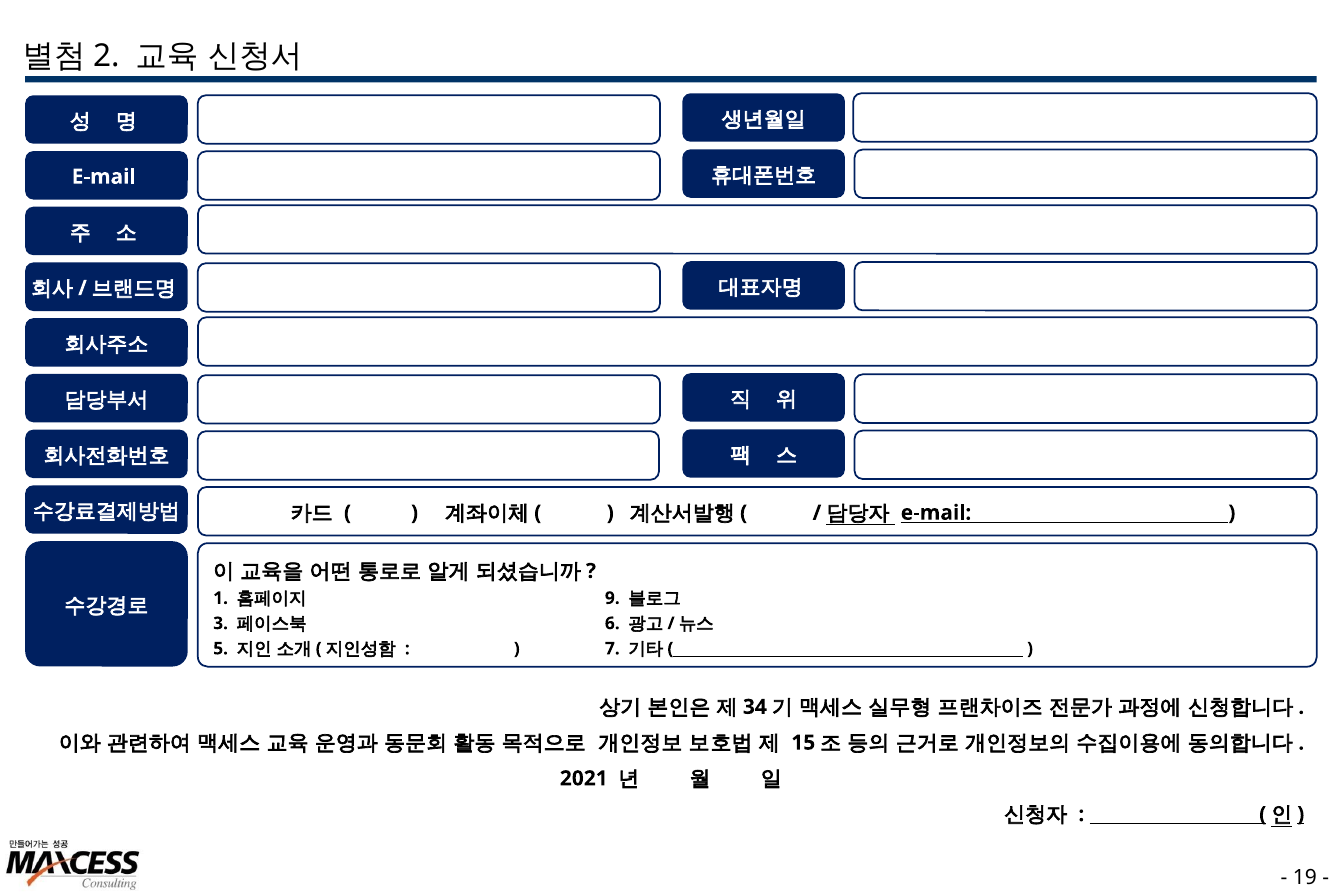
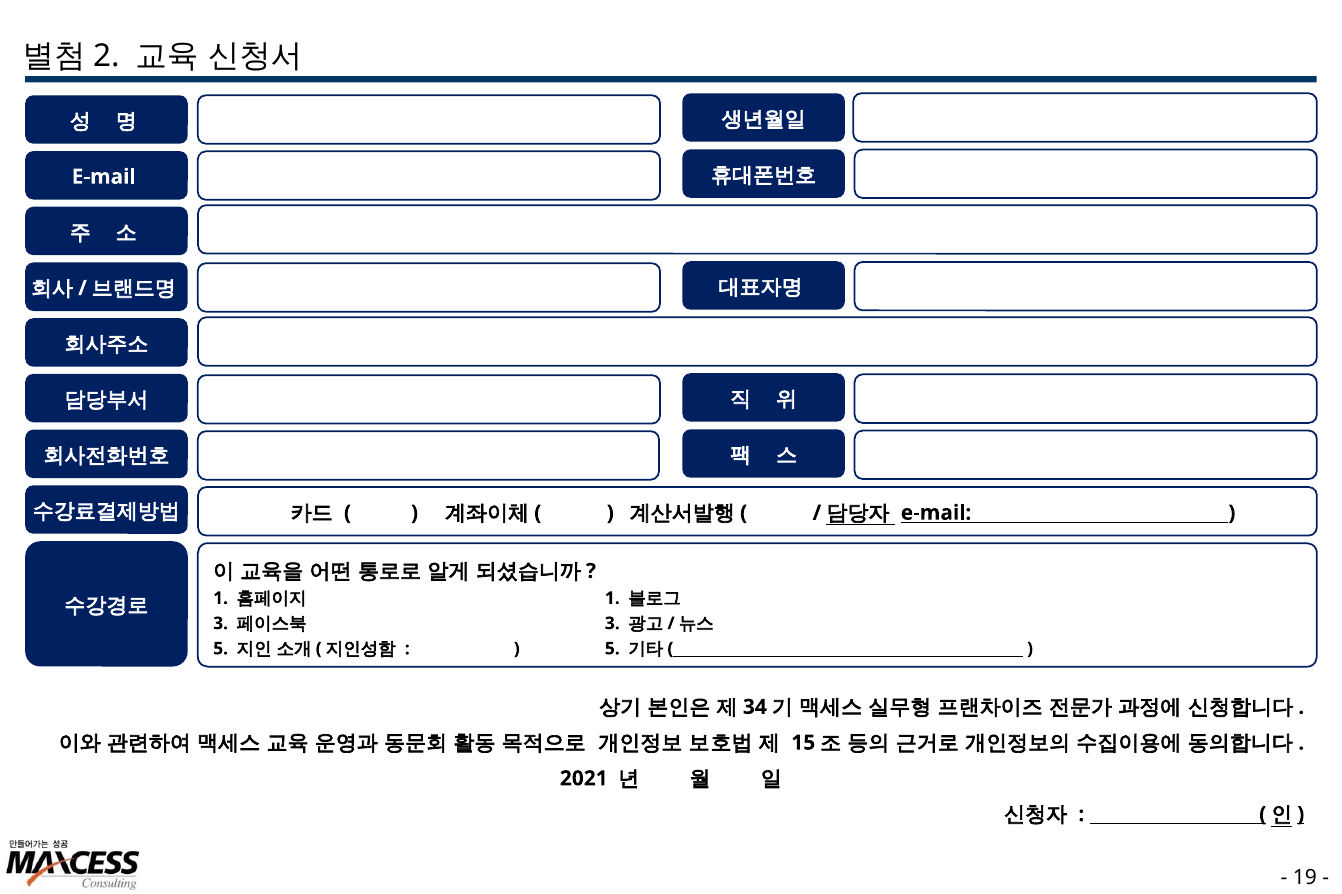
9 at (612, 598): 9 -> 1
6 at (612, 623): 6 -> 3
7 at (612, 649): 7 -> 5
